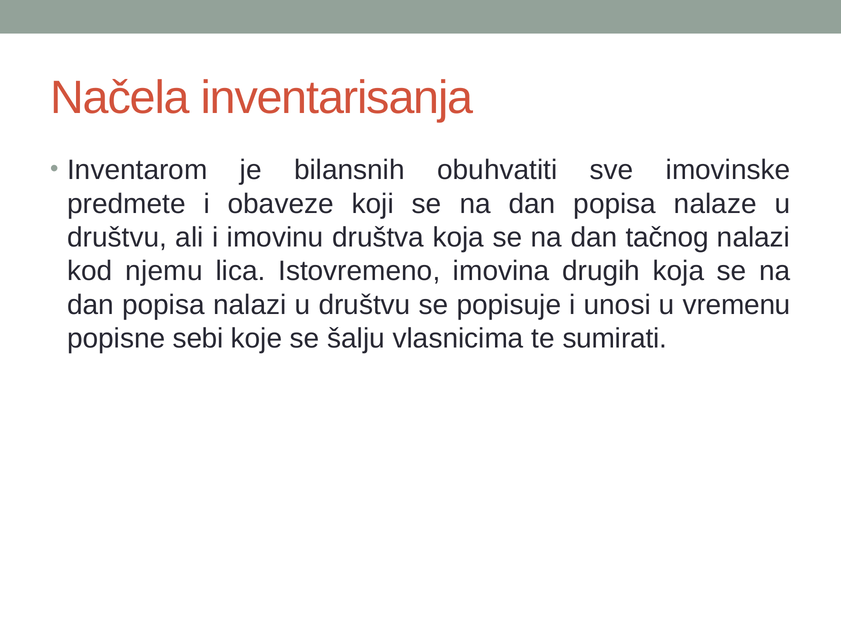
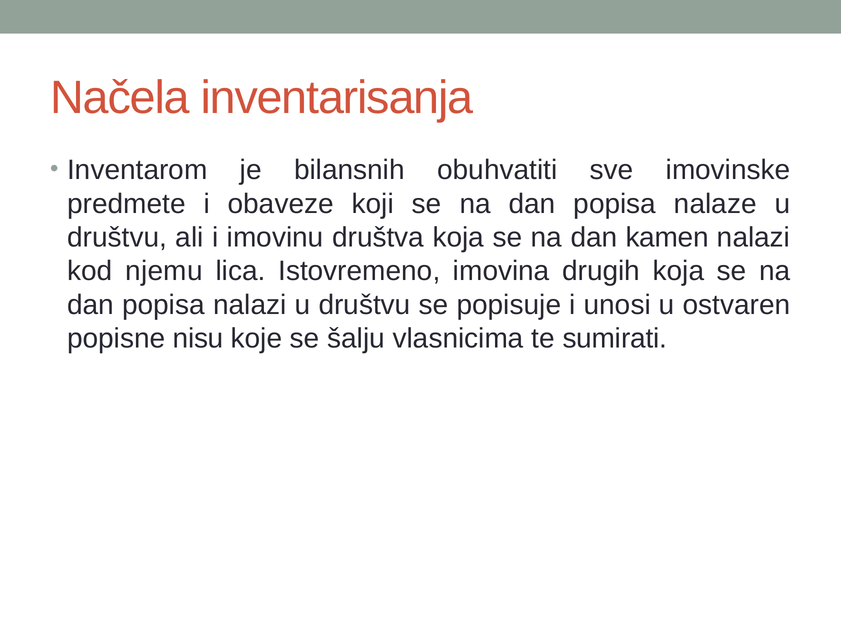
tačnog: tačnog -> kamen
vremenu: vremenu -> ostvaren
sebi: sebi -> nisu
